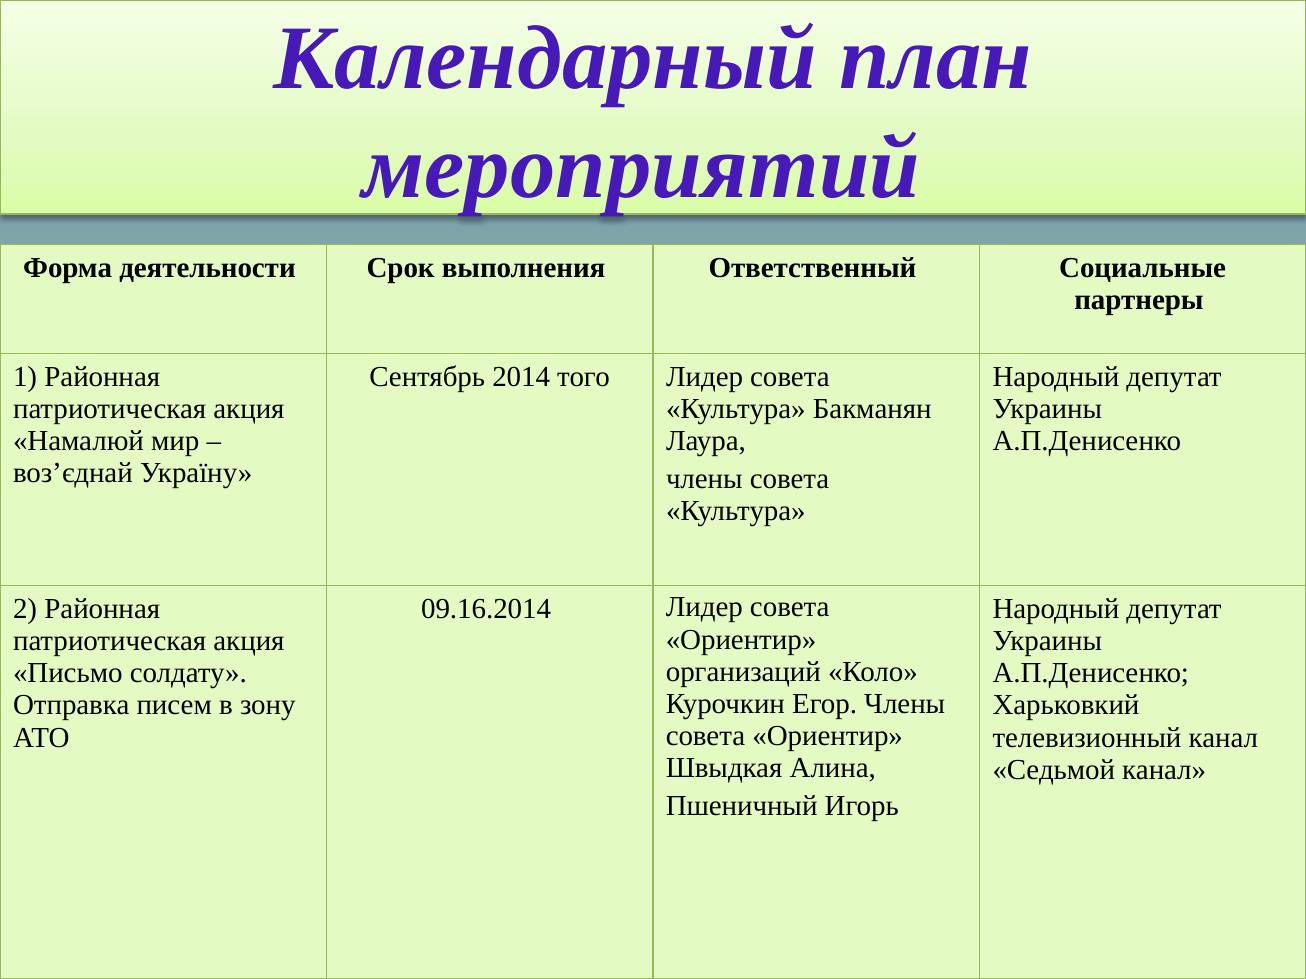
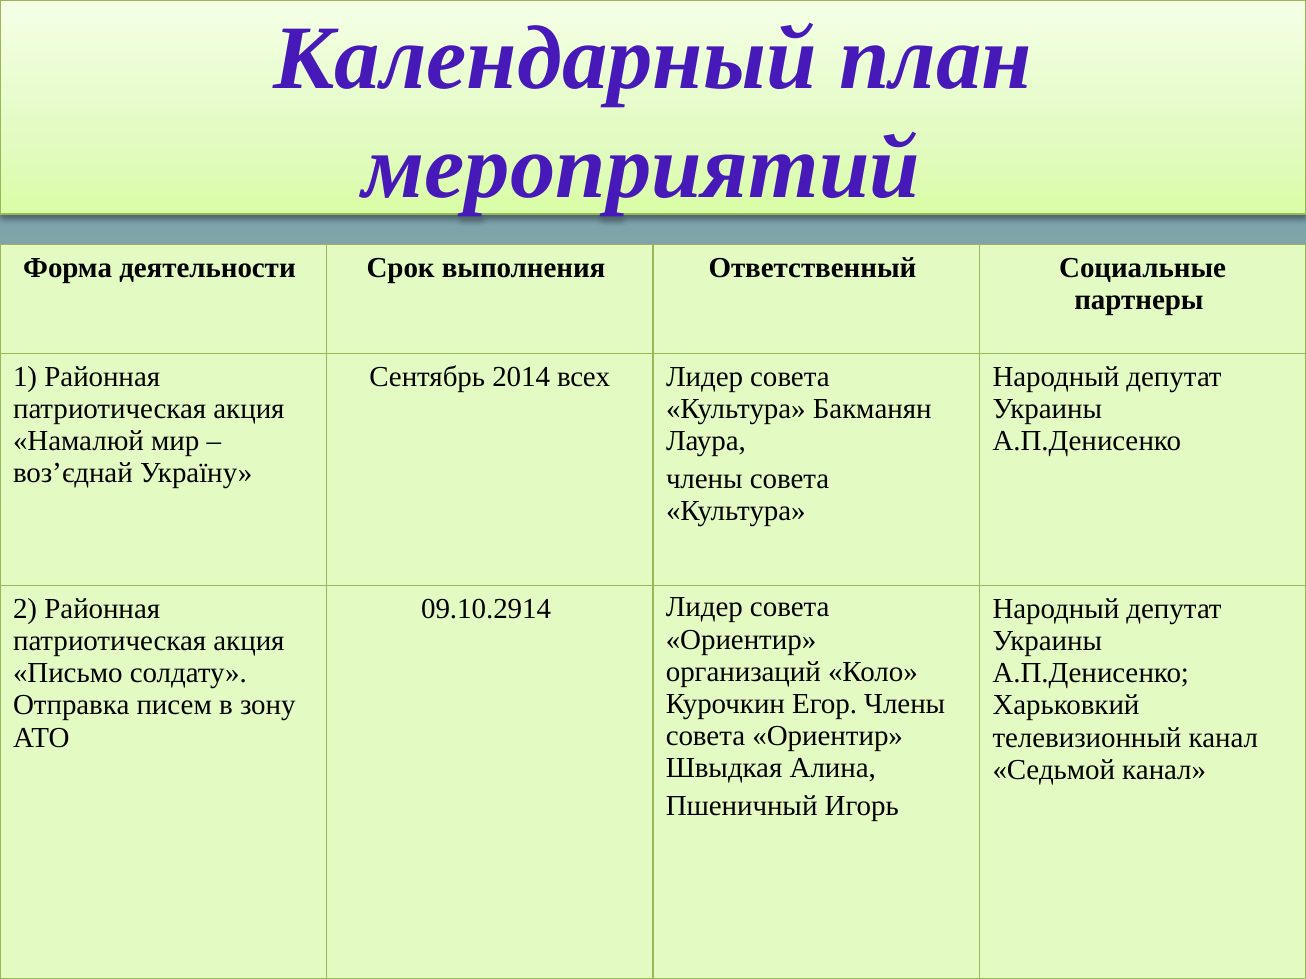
того: того -> всех
09.16.2014: 09.16.2014 -> 09.10.2914
